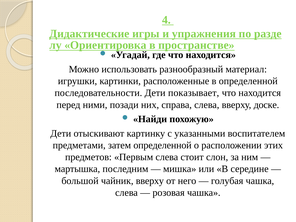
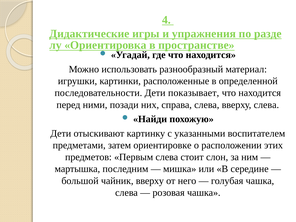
вверху доске: доске -> слева
затем определенной: определенной -> ориентировке
